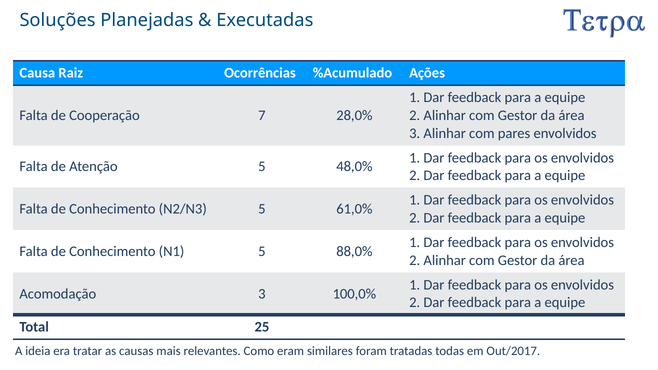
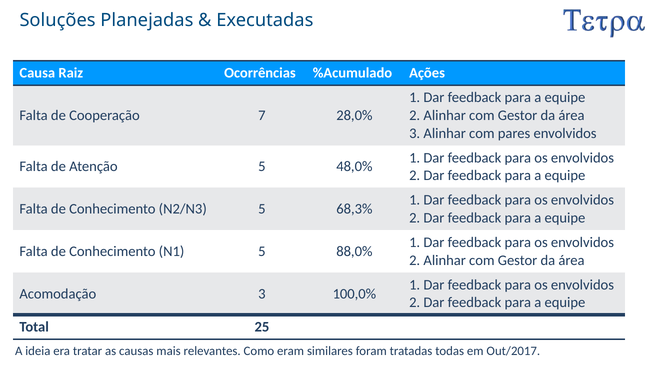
61,0%: 61,0% -> 68,3%
